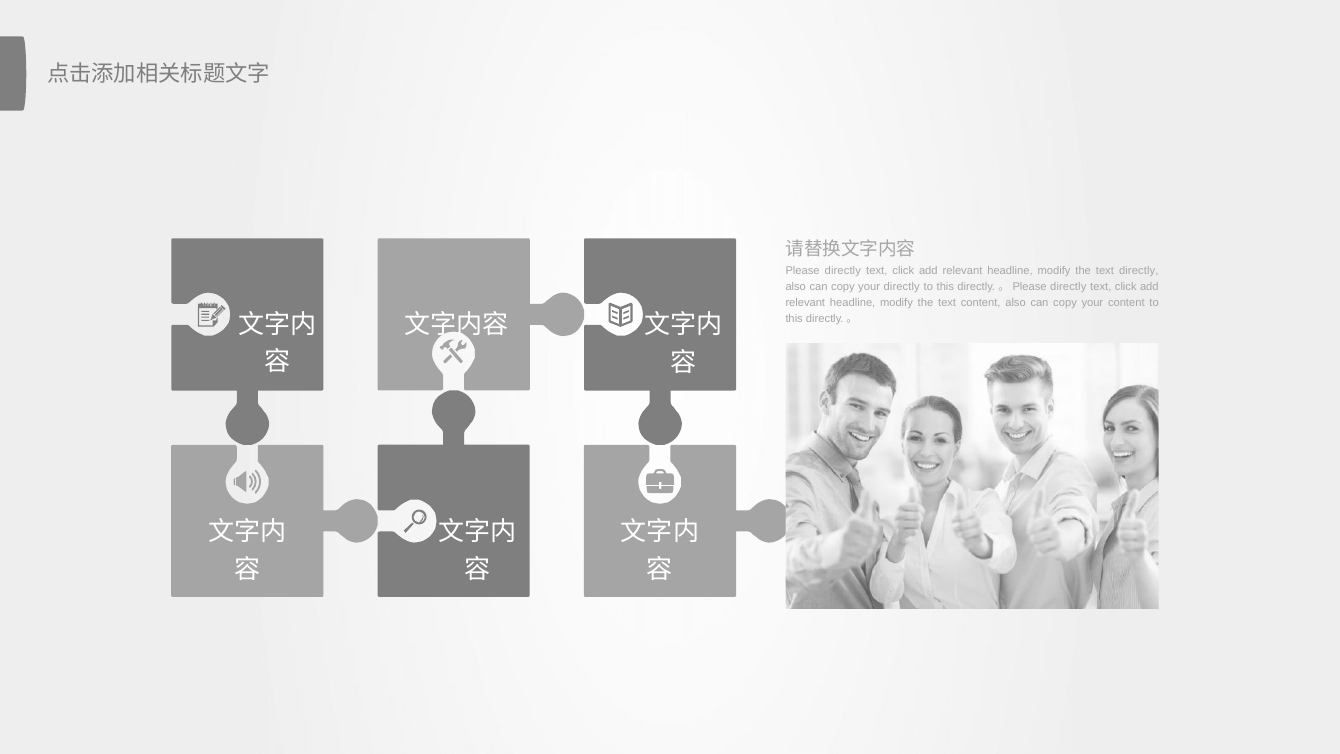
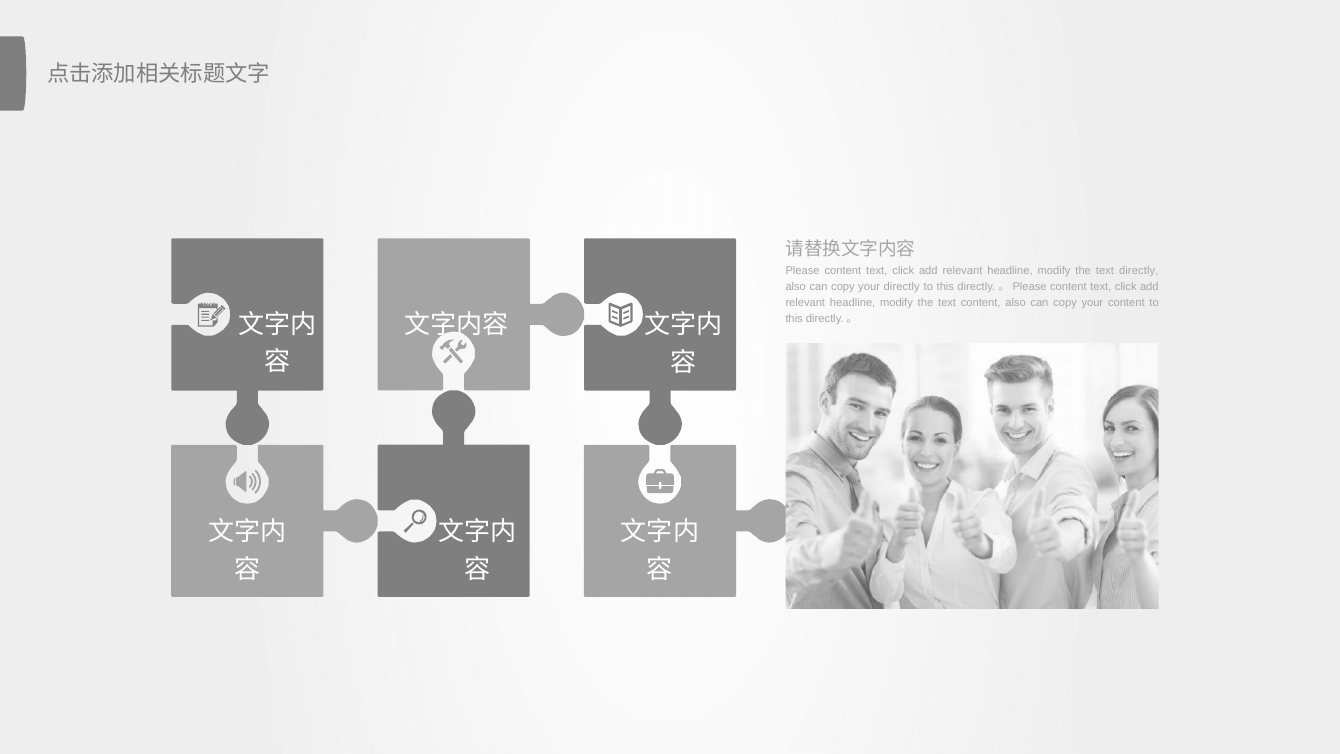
directly at (843, 270): directly -> content
directly at (1068, 286): directly -> content
